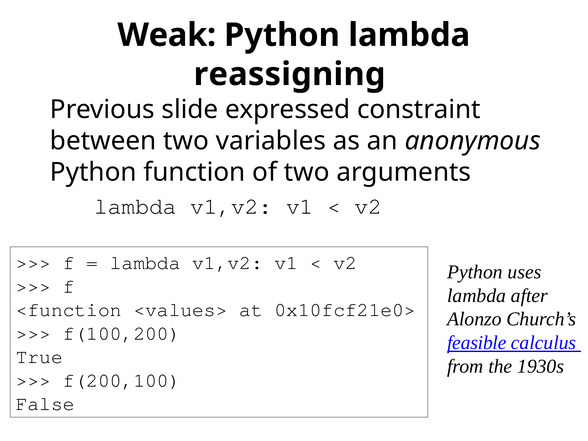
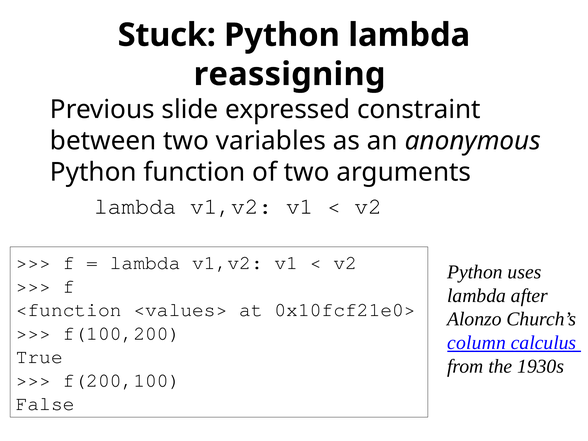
Weak: Weak -> Stuck
feasible: feasible -> column
